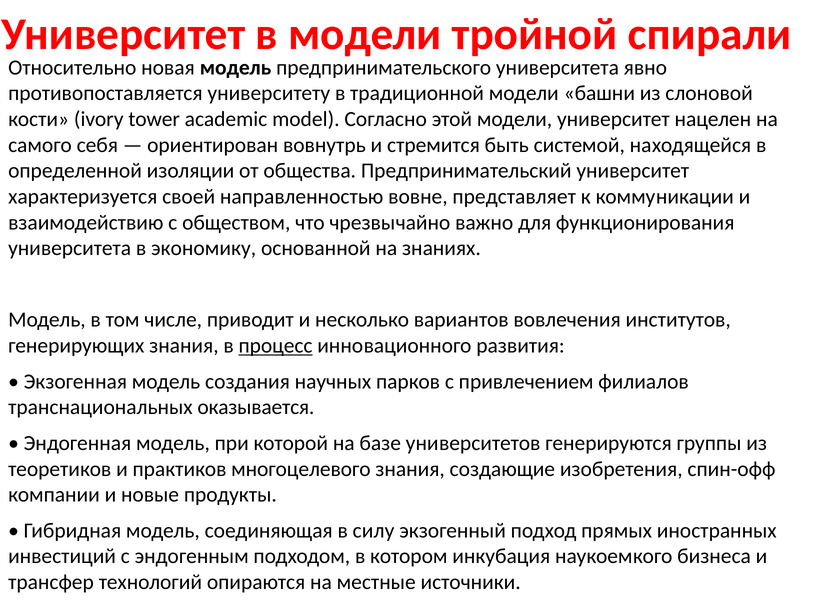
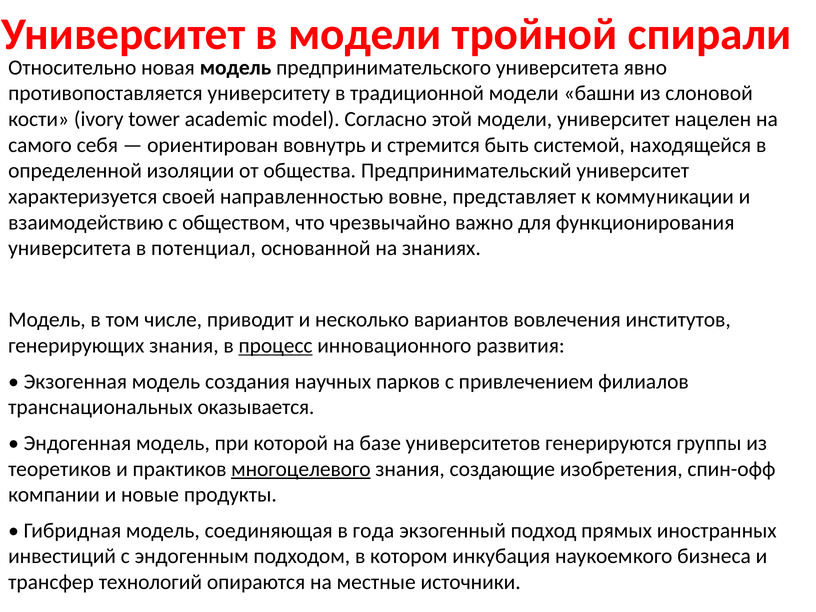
экономику: экономику -> потенциал
многоцелевого underline: none -> present
силу: силу -> года
